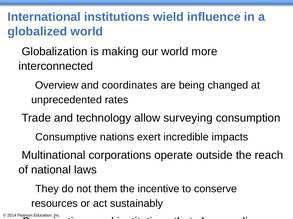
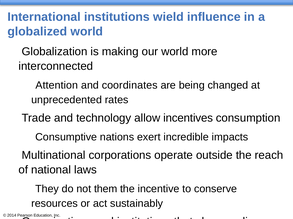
Overview: Overview -> Attention
surveying: surveying -> incentives
